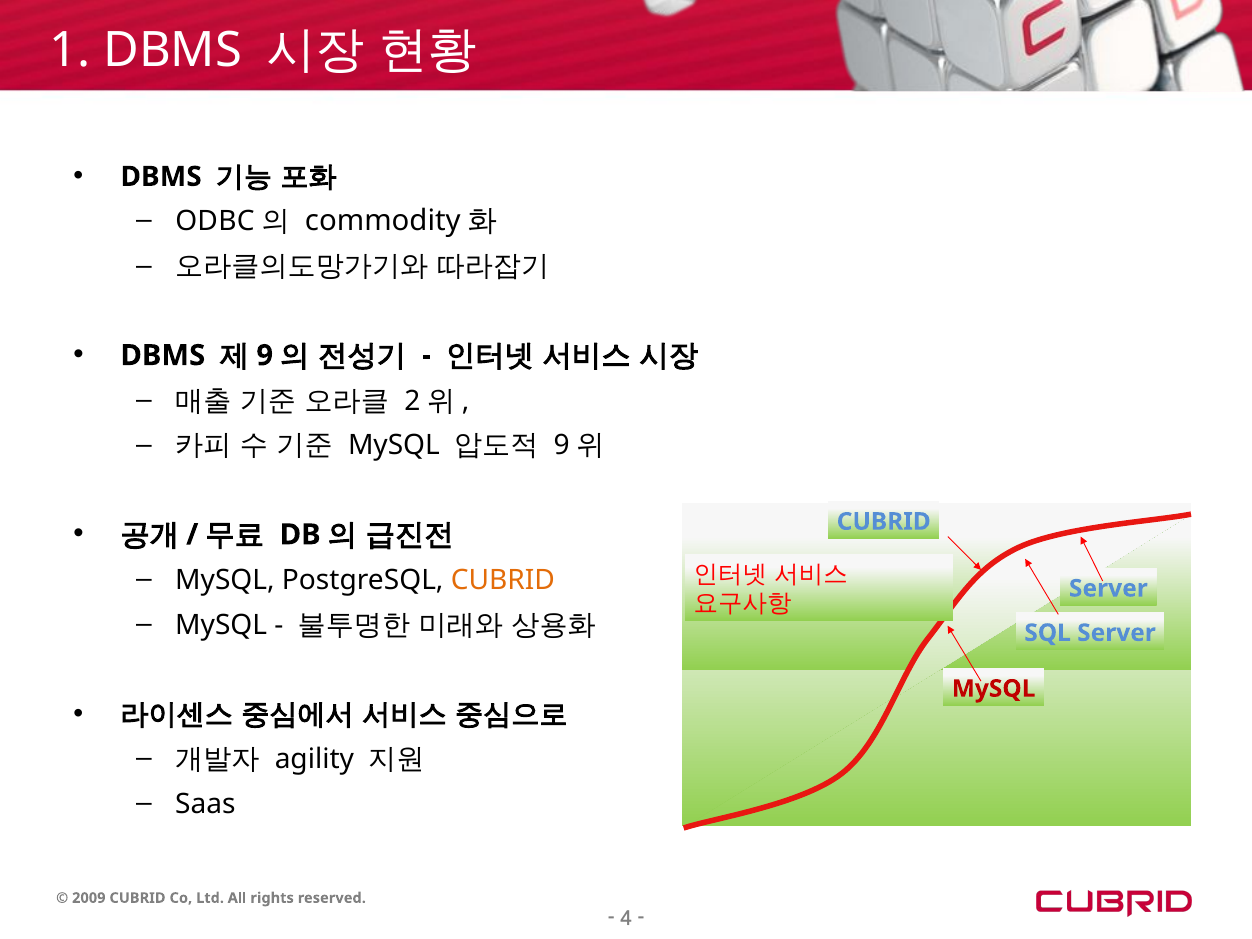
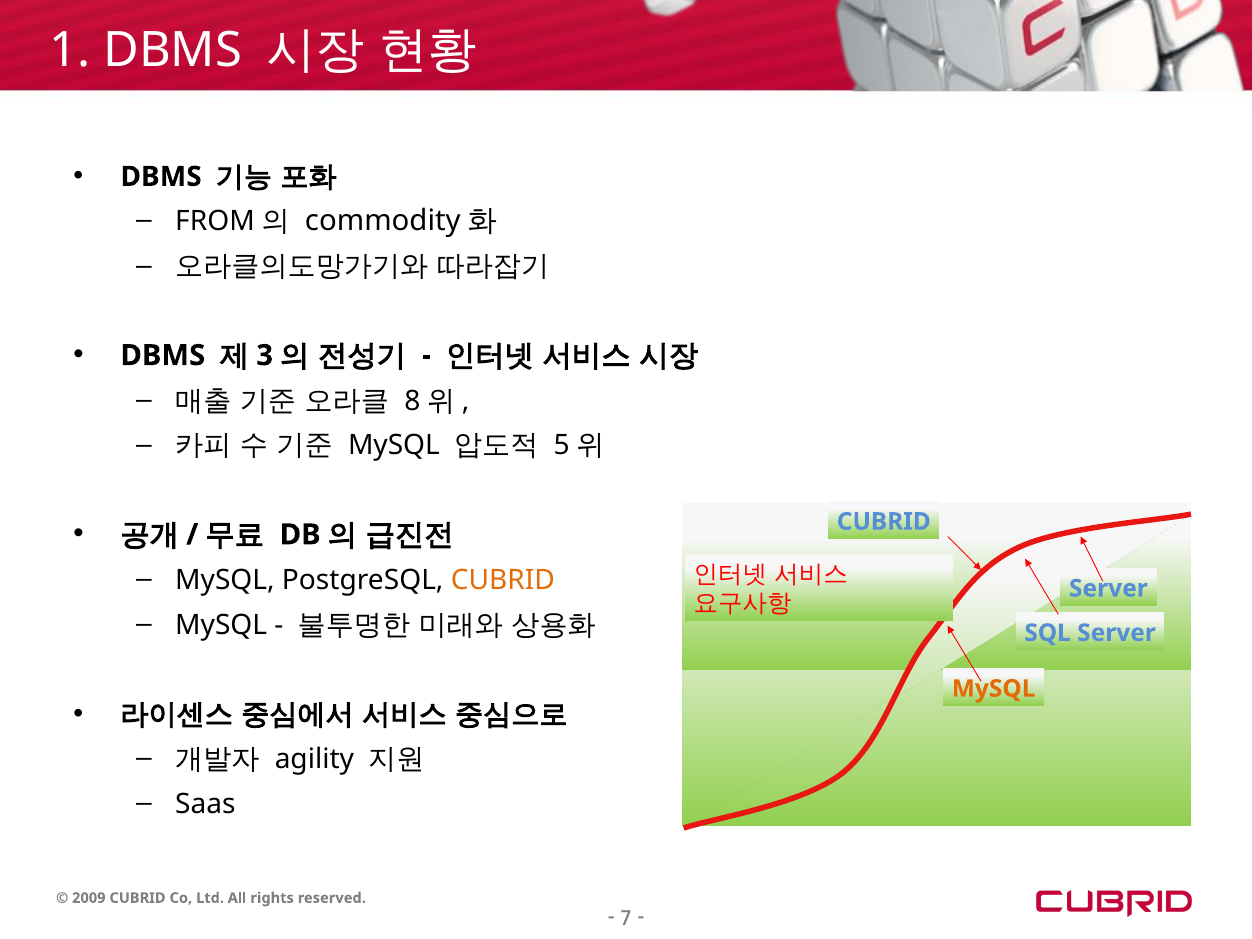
ODBC: ODBC -> FROM
9 at (265, 355): 9 -> 3
2: 2 -> 8
9 at (562, 446): 9 -> 5
MySQL at (994, 689) colour: red -> orange
4: 4 -> 7
